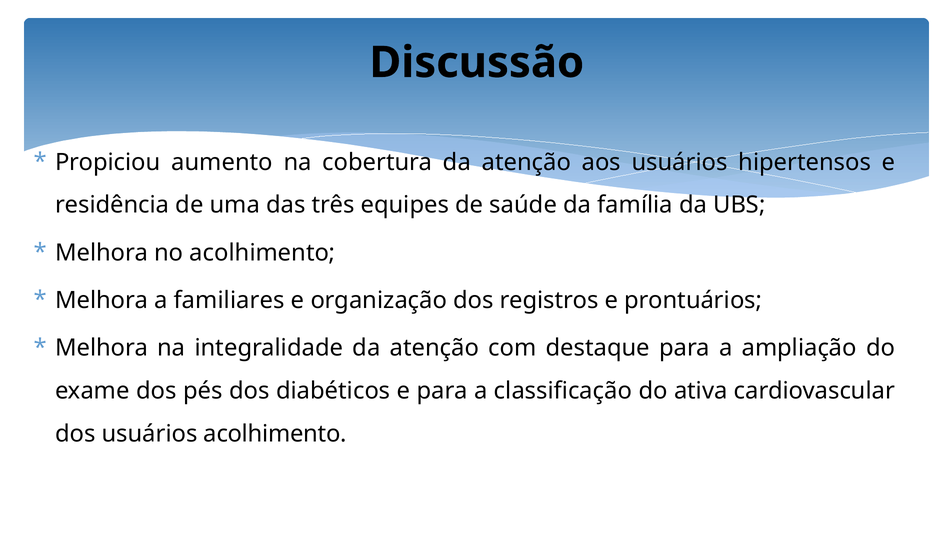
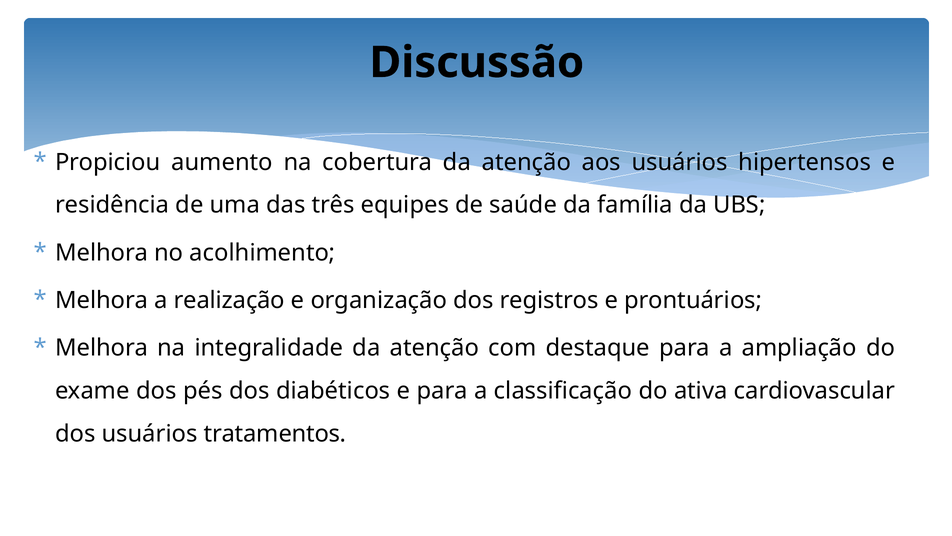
familiares: familiares -> realização
usuários acolhimento: acolhimento -> tratamentos
